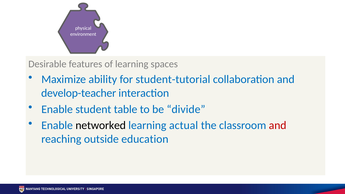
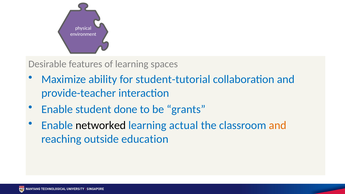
develop-teacher: develop-teacher -> provide-teacher
table: table -> done
divide: divide -> grants
and at (278, 125) colour: red -> orange
